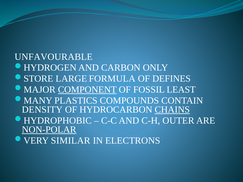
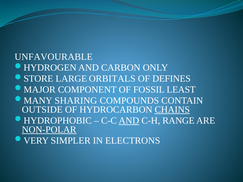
FORMULA: FORMULA -> ORBITALS
COMPONENT underline: present -> none
PLASTICS: PLASTICS -> SHARING
DENSITY: DENSITY -> OUTSIDE
AND at (129, 121) underline: none -> present
OUTER: OUTER -> RANGE
SIMILAR: SIMILAR -> SIMPLER
